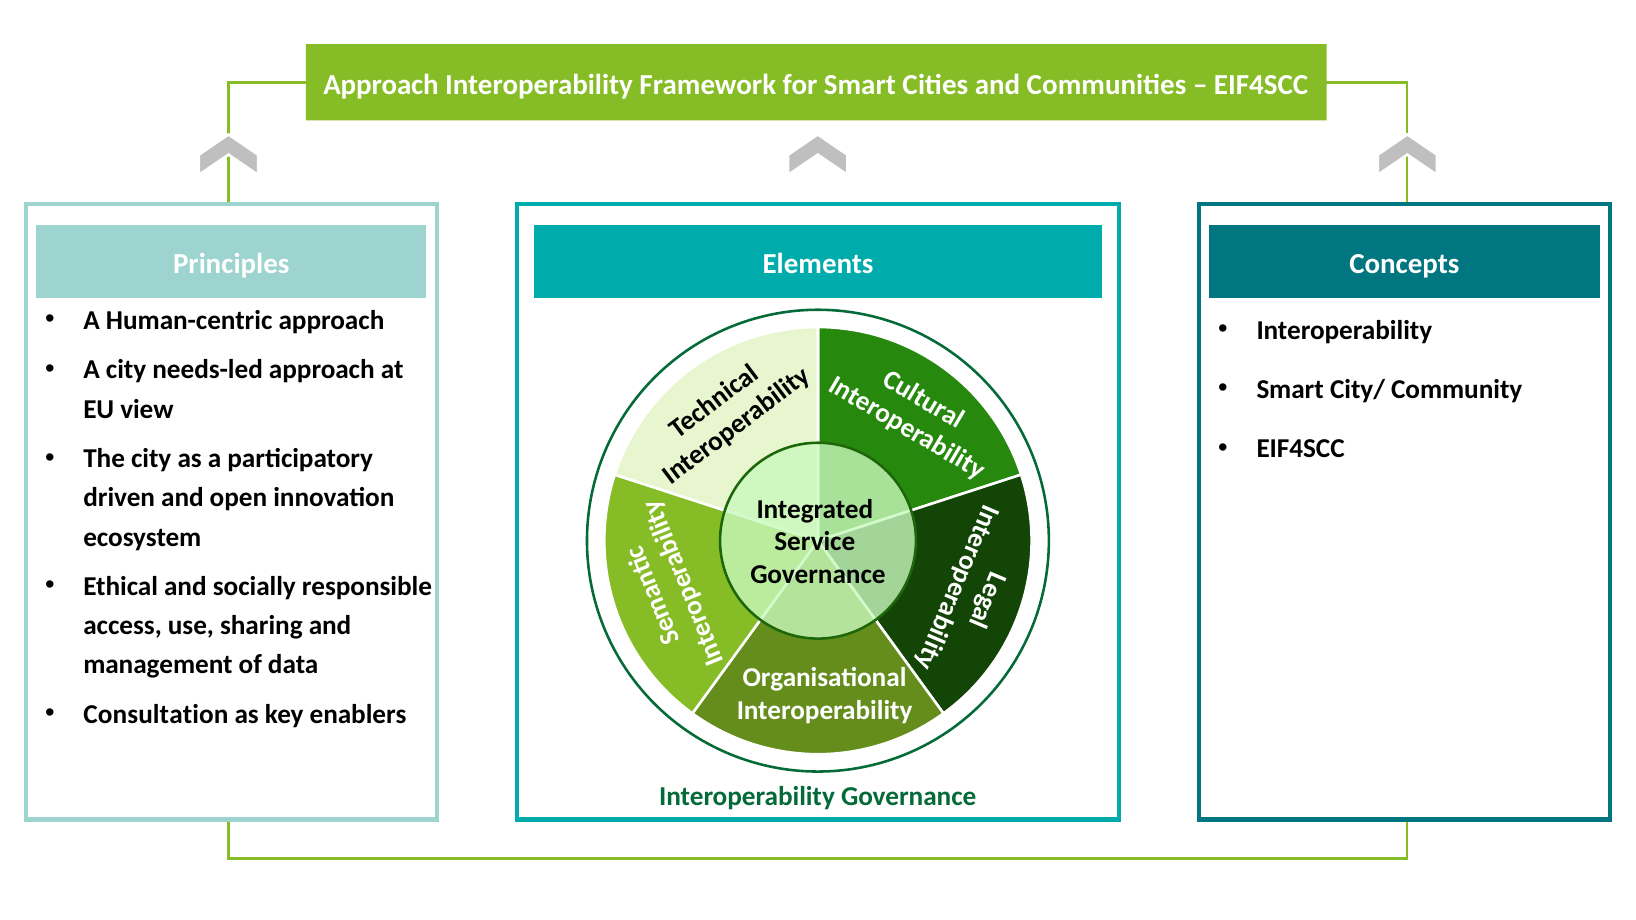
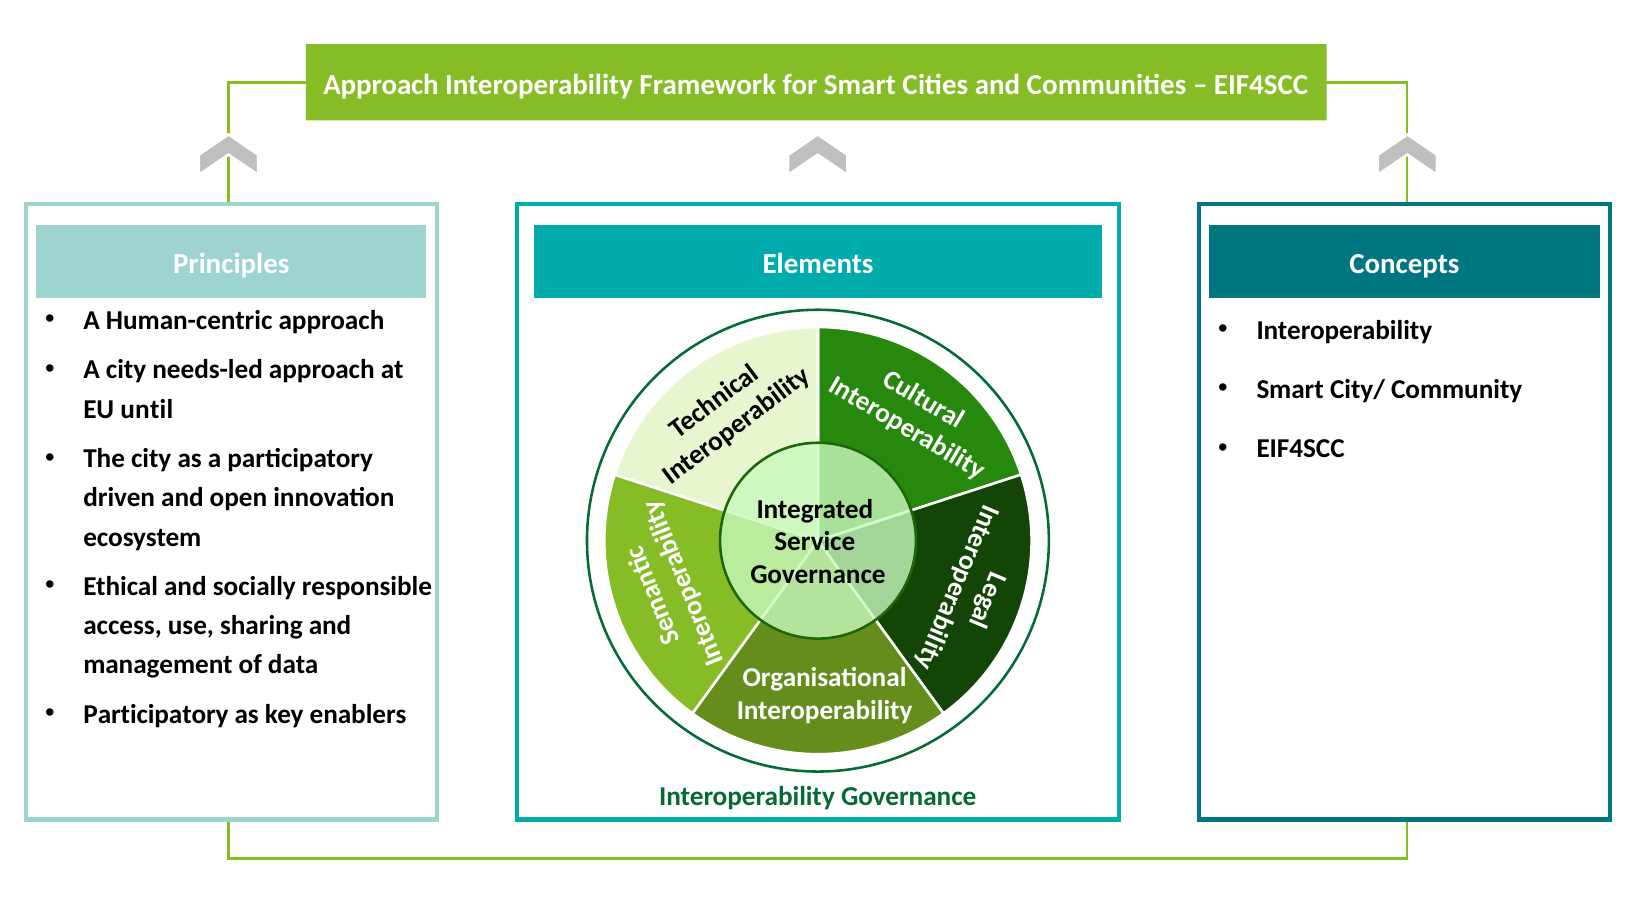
view: view -> until
Consultation at (156, 715): Consultation -> Participatory
